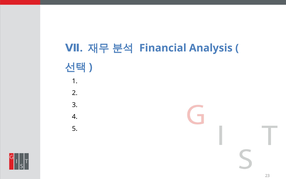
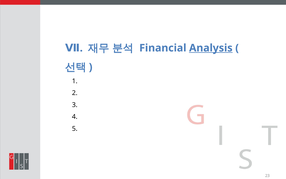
Analysis underline: none -> present
